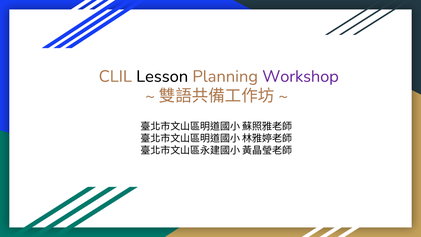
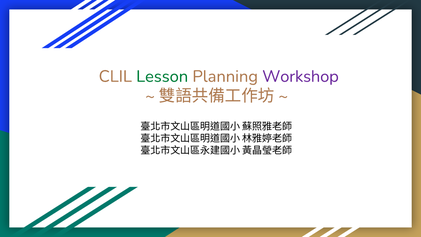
Lesson colour: black -> green
